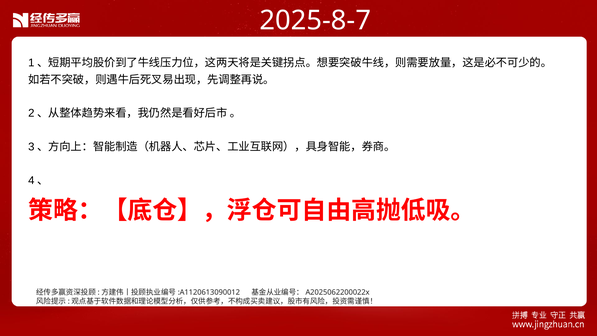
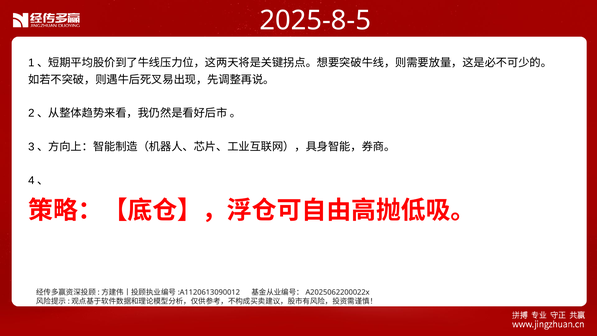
2025-8-7: 2025-8-7 -> 2025-8-5
